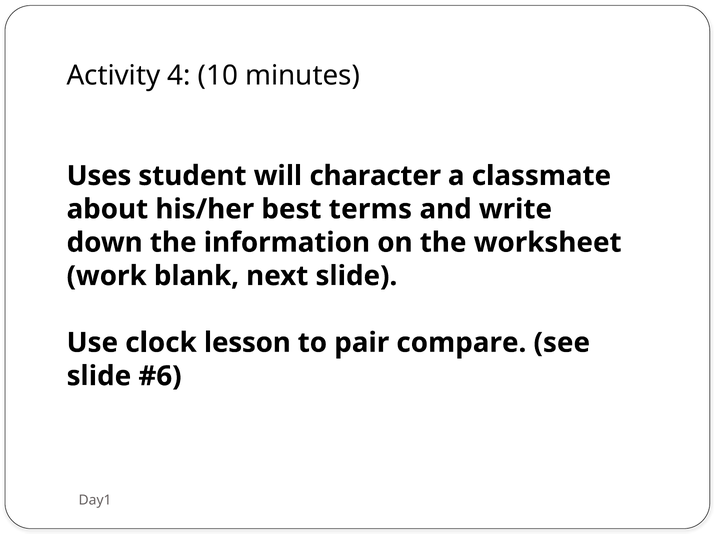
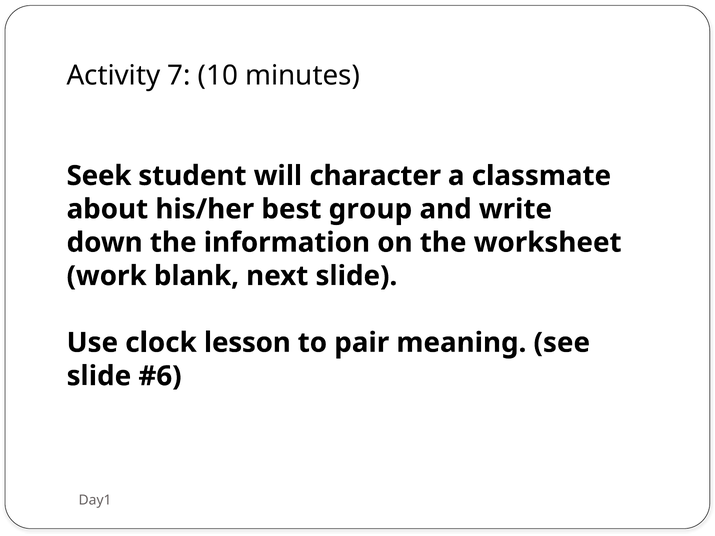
4: 4 -> 7
Uses: Uses -> Seek
terms: terms -> group
compare: compare -> meaning
